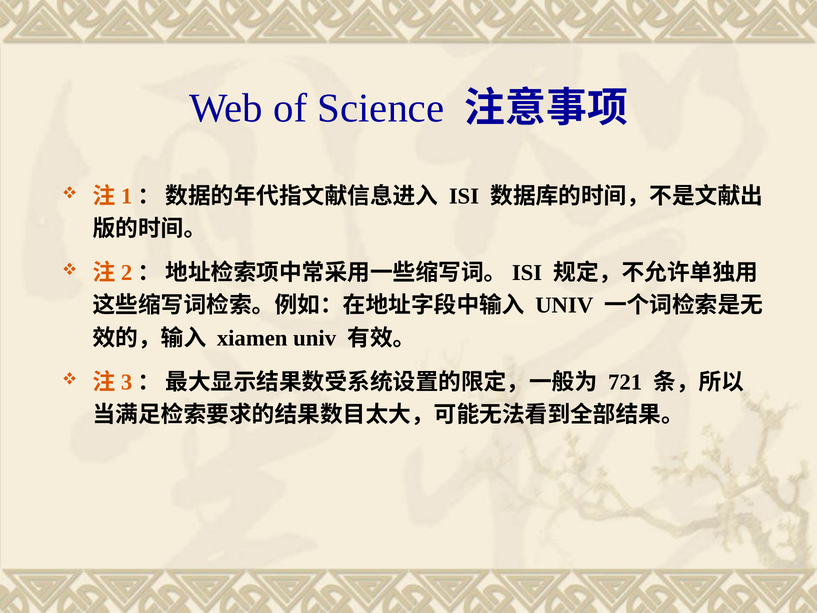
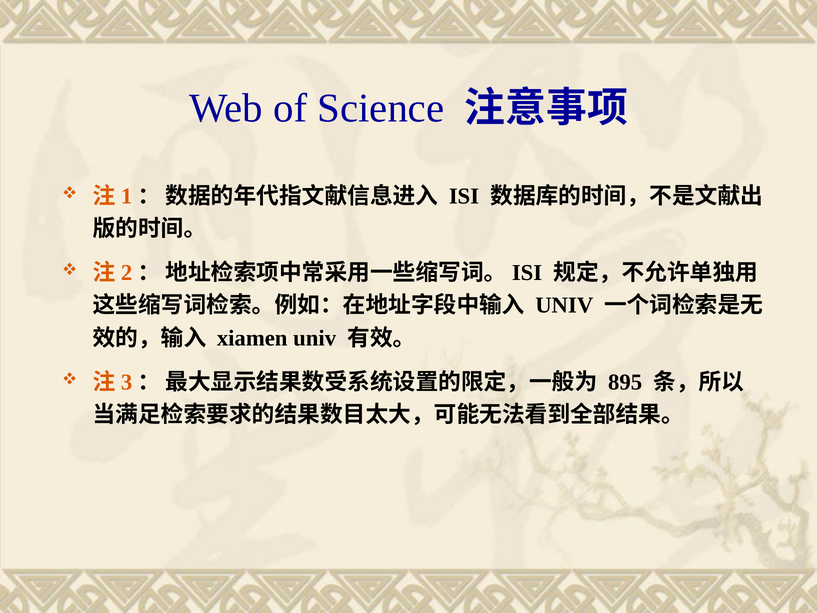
721: 721 -> 895
